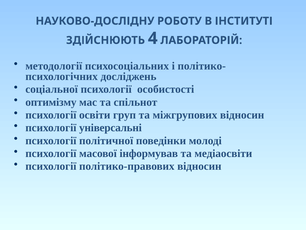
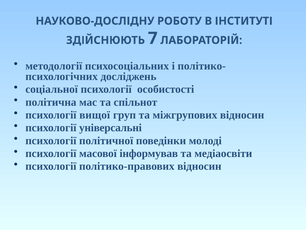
4: 4 -> 7
оптимізму: оптимізму -> політична
освіти: освіти -> вищої
